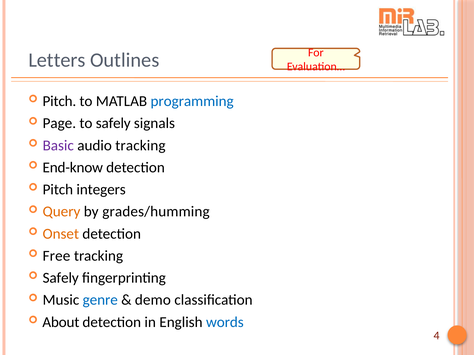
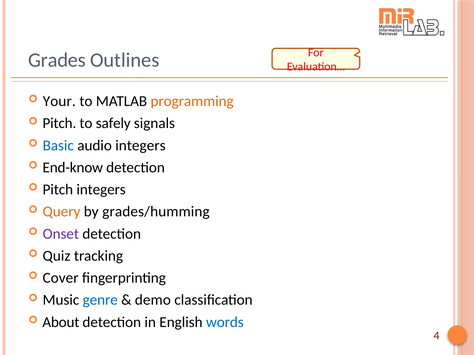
Letters: Letters -> Grades
Pitch at (59, 101): Pitch -> Your
programming colour: blue -> orange
Page at (59, 123): Page -> Pitch
Basic colour: purple -> blue
audio tracking: tracking -> integers
Onset colour: orange -> purple
Free: Free -> Quiz
Safely at (61, 278): Safely -> Cover
